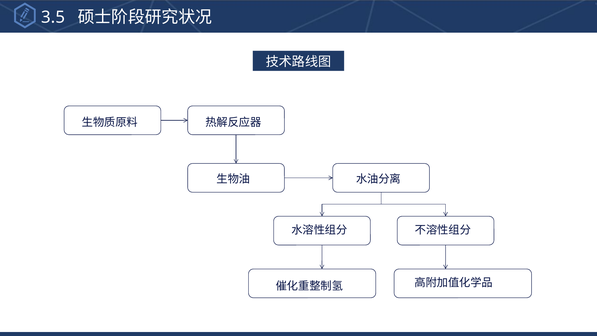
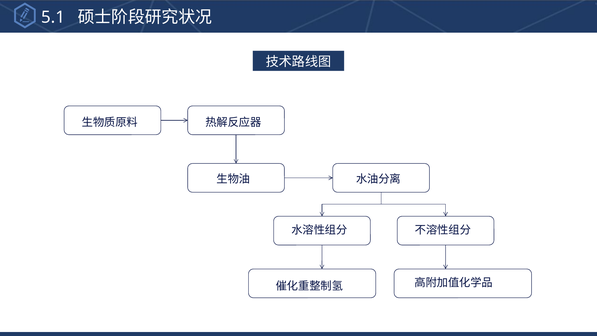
3.5: 3.5 -> 5.1
